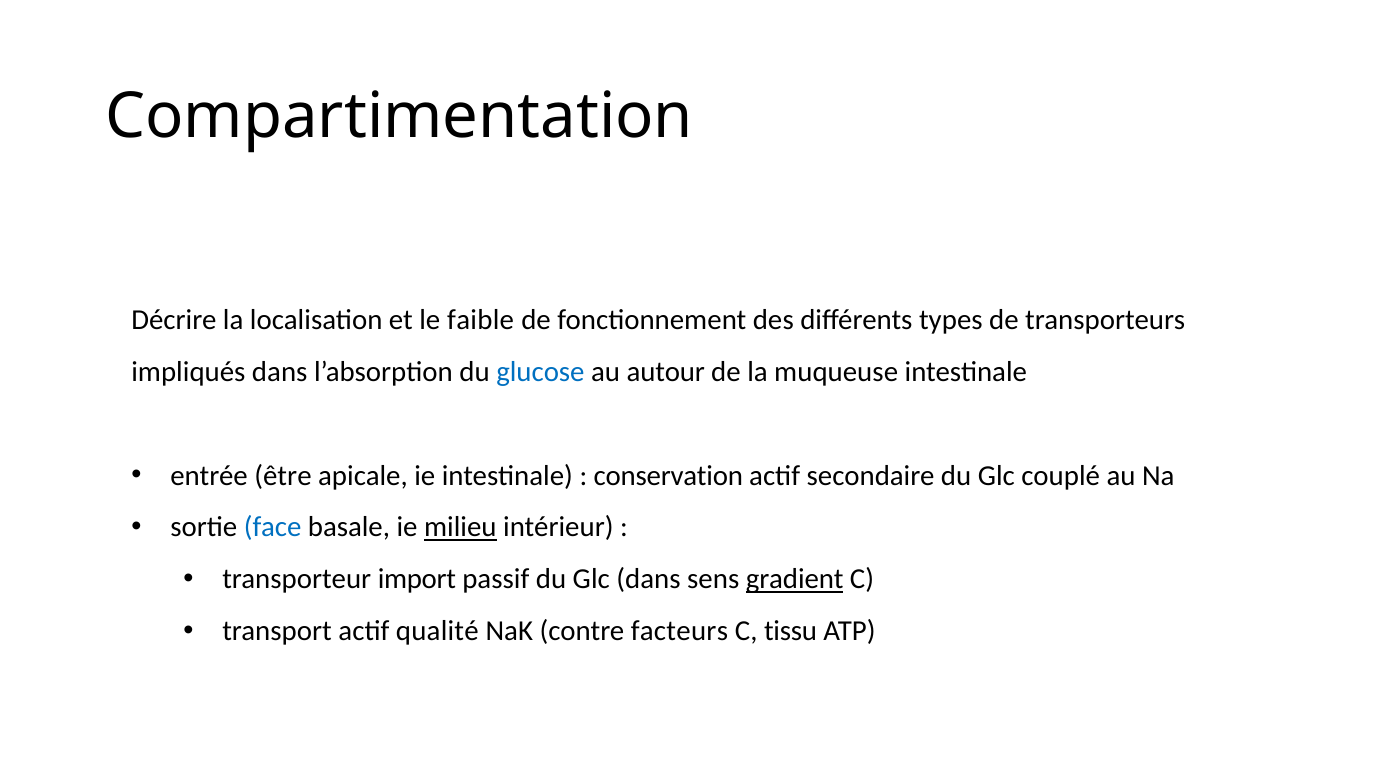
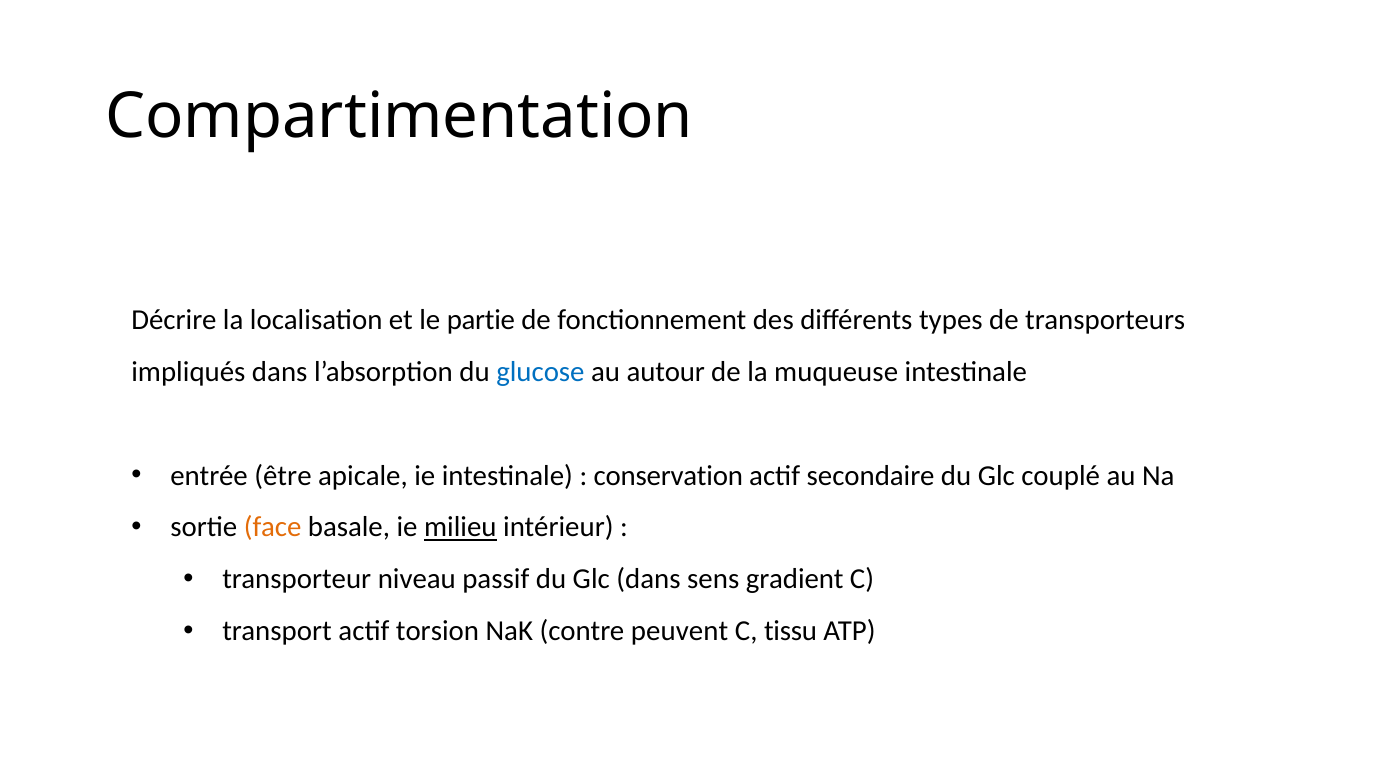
faible: faible -> partie
face colour: blue -> orange
import: import -> niveau
gradient underline: present -> none
qualité: qualité -> torsion
facteurs: facteurs -> peuvent
